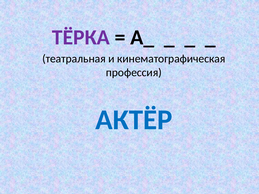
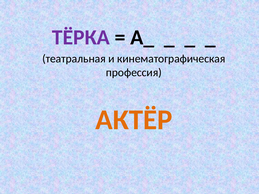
АКТЁР colour: blue -> orange
